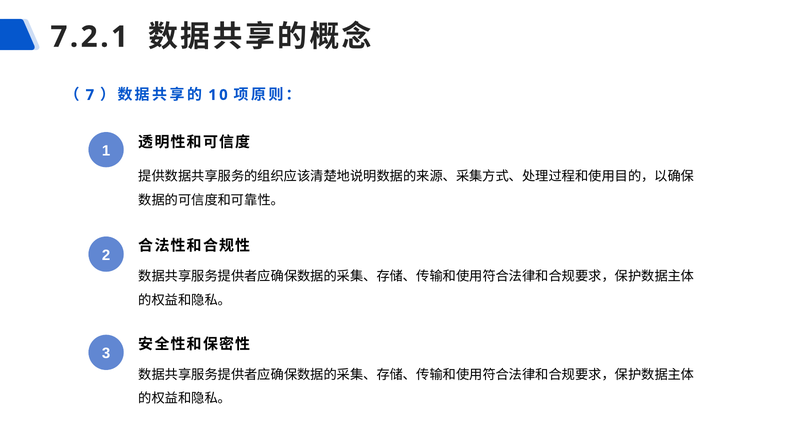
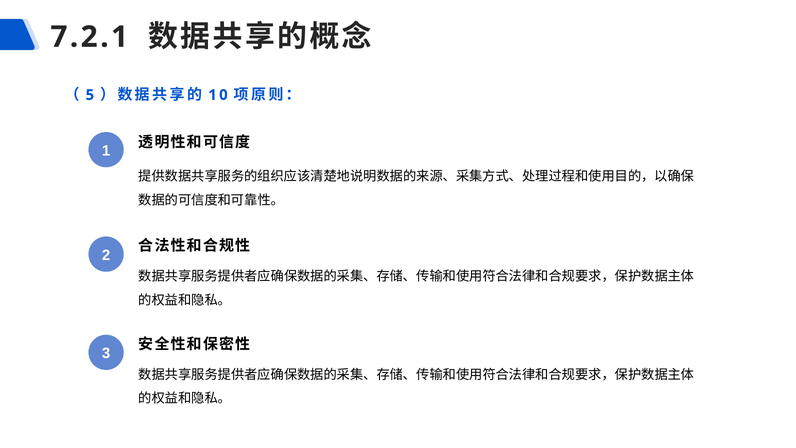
7: 7 -> 5
